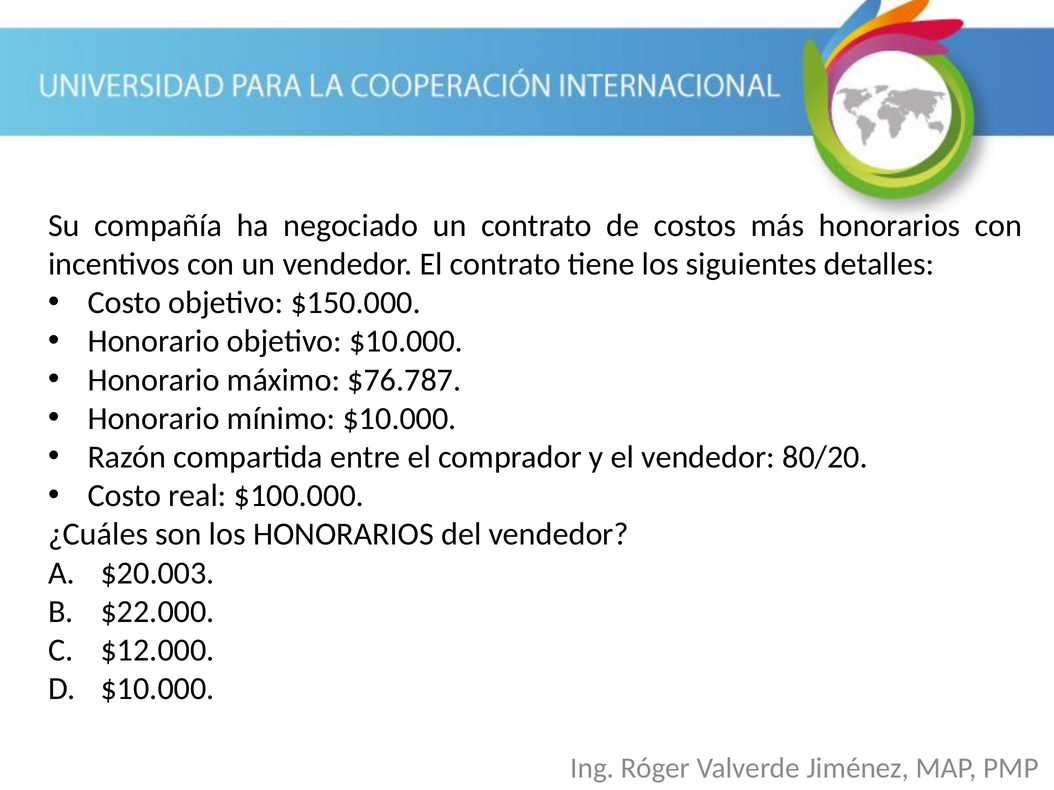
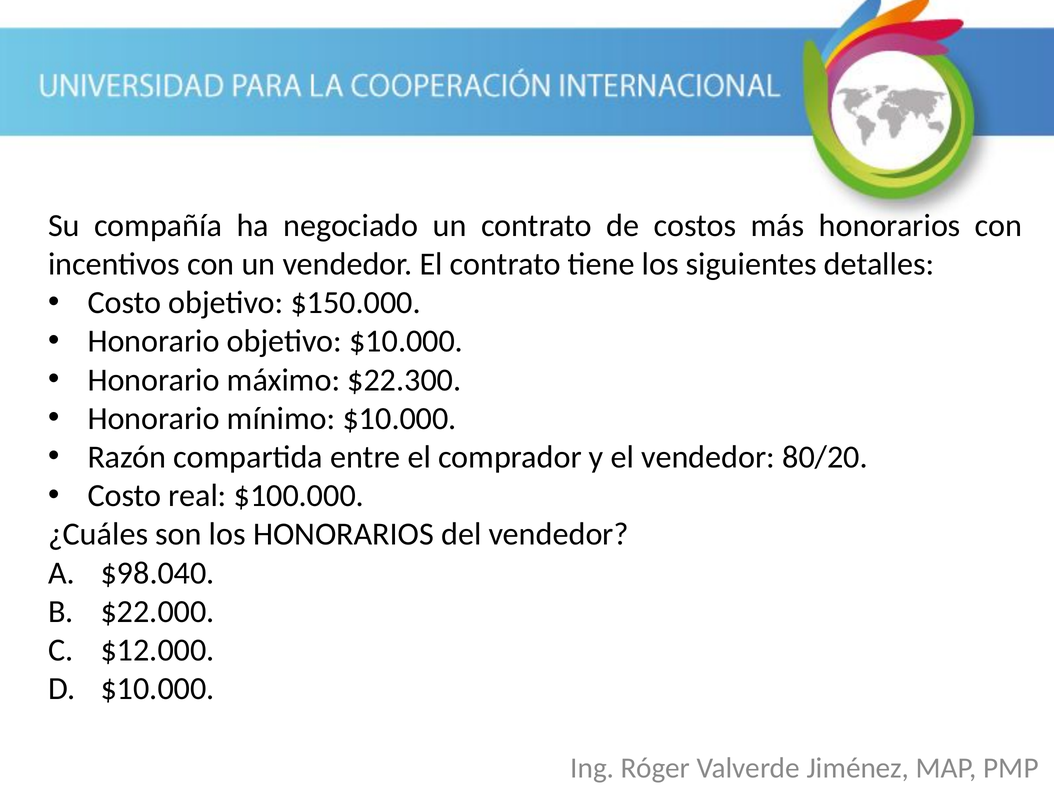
$76.787: $76.787 -> $22.300
$20.003: $20.003 -> $98.040
